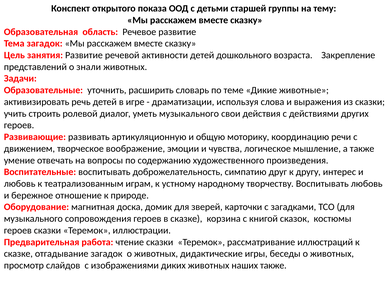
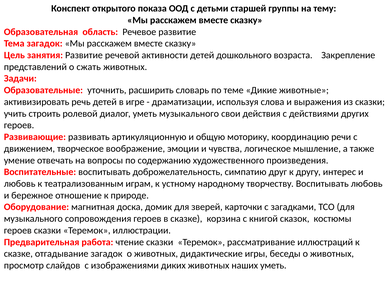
знали: знали -> сжать
наших также: также -> уметь
